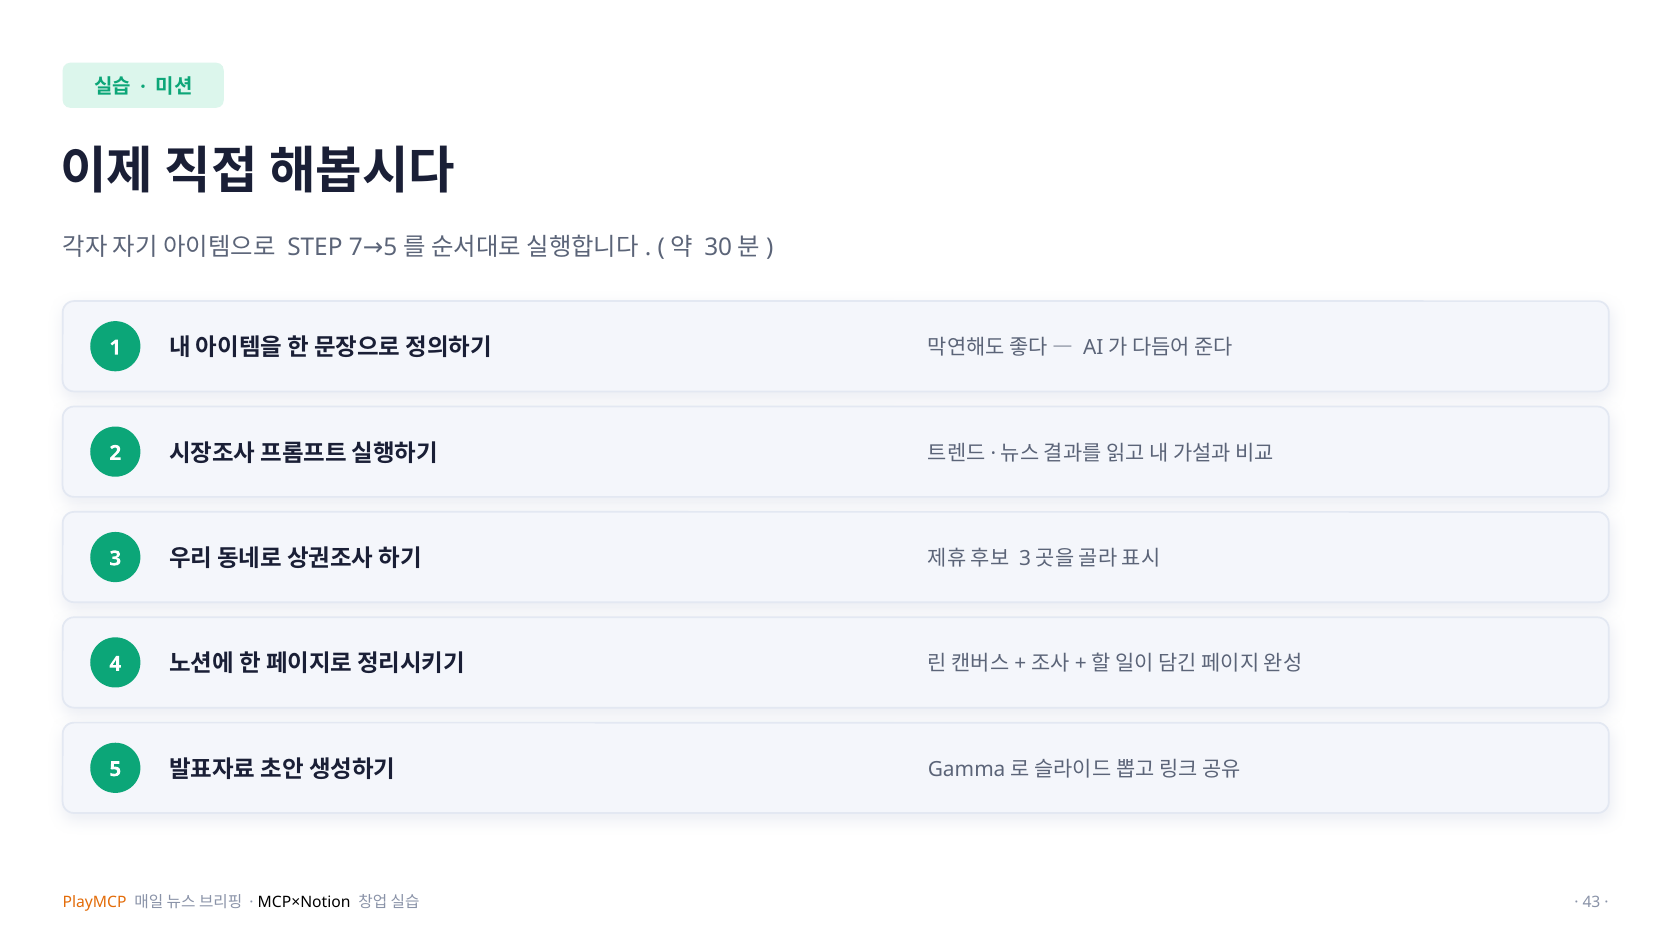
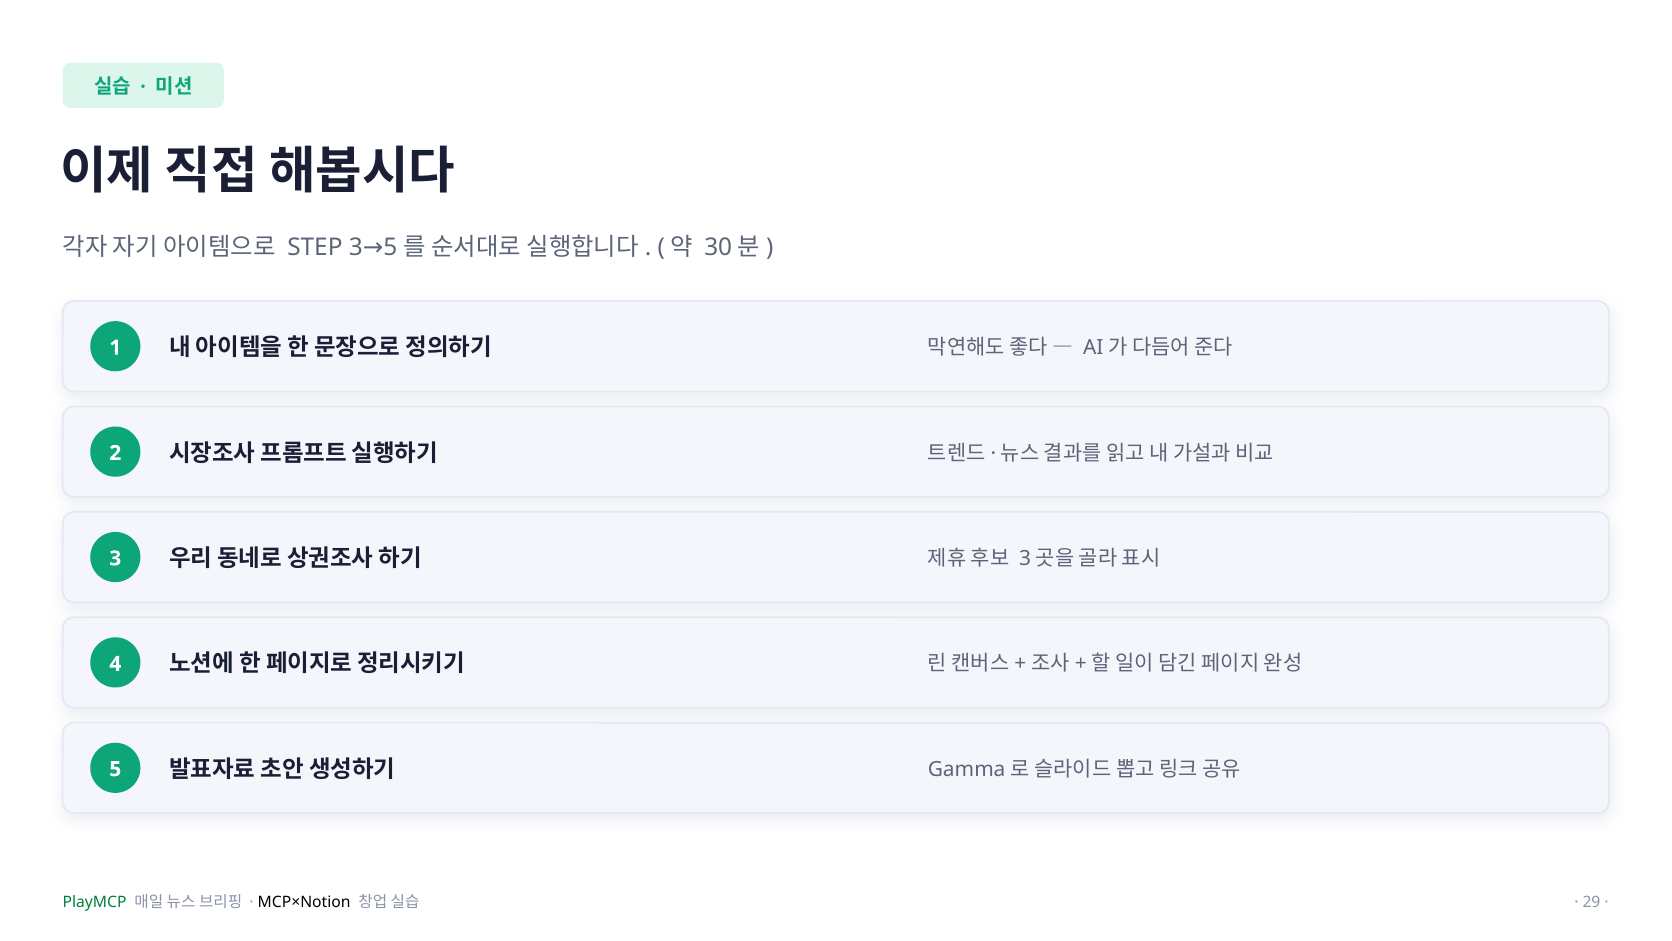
STEP 7: 7 -> 3
PlayMCP colour: orange -> green
43: 43 -> 29
